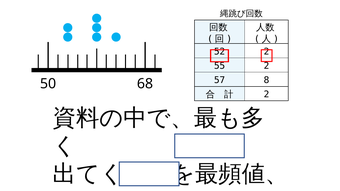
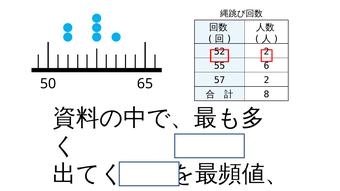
55 2: 2 -> 6
57 8: 8 -> 2
68: 68 -> 65
2 at (266, 95): 2 -> 8
